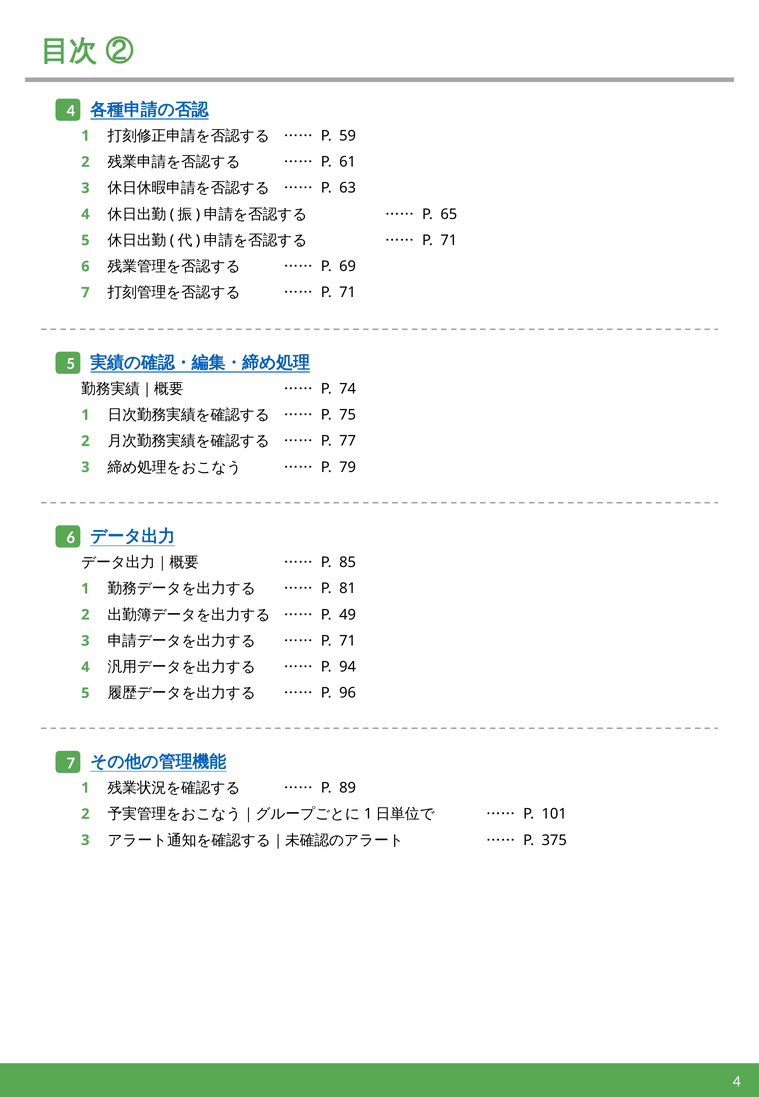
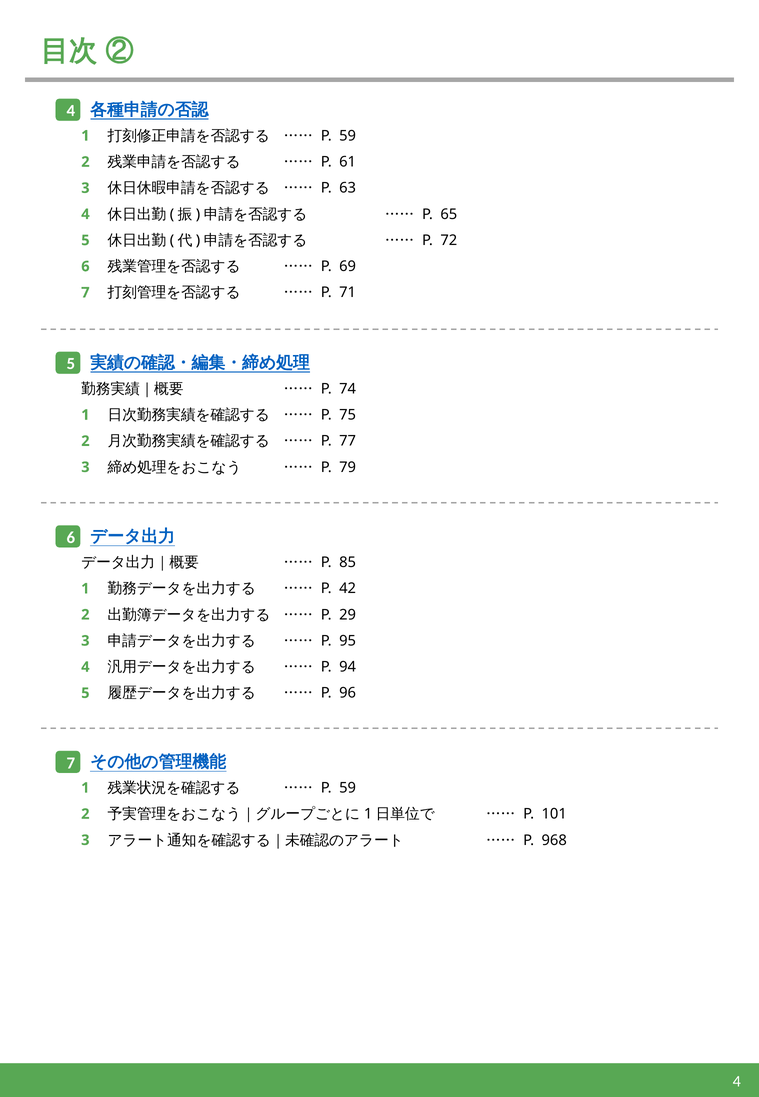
71 at (449, 240): 71 -> 72
81: 81 -> 42
49: 49 -> 29
71 at (348, 641): 71 -> 95
89 at (348, 788): 89 -> 59
375: 375 -> 968
